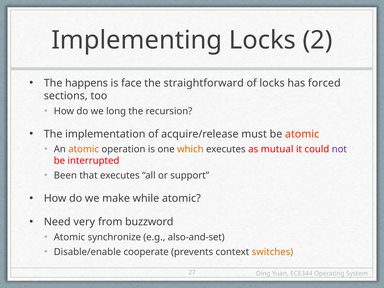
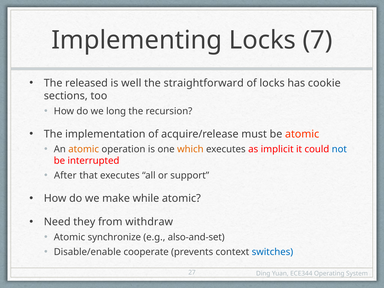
2: 2 -> 7
happens: happens -> released
face: face -> well
forced: forced -> cookie
mutual: mutual -> implicit
not colour: purple -> blue
Been: Been -> After
very: very -> they
buzzword: buzzword -> withdraw
switches colour: orange -> blue
